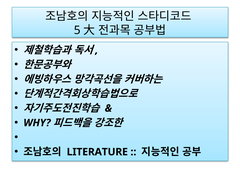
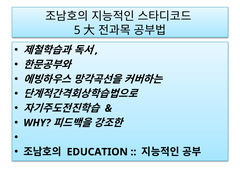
LITERATURE: LITERATURE -> EDUCATION
